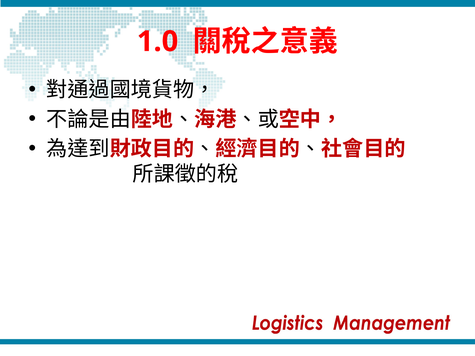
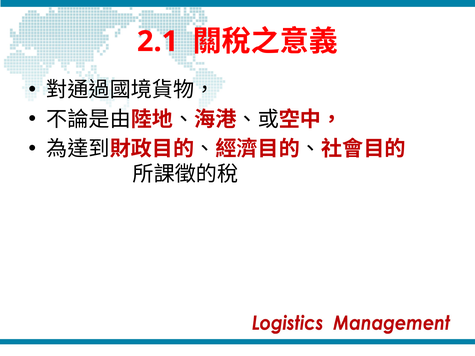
1.0: 1.0 -> 2.1
